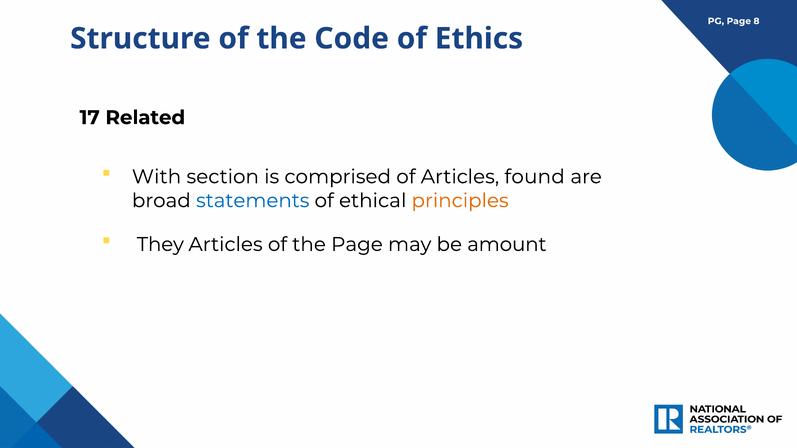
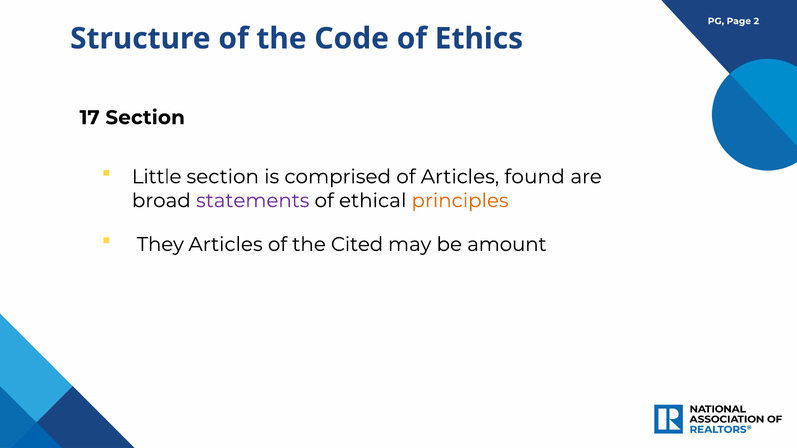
8: 8 -> 2
17 Related: Related -> Section
With: With -> Little
statements colour: blue -> purple
the Page: Page -> Cited
